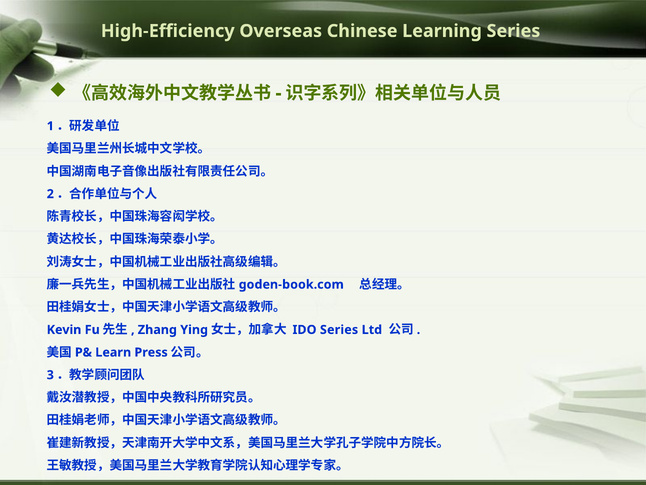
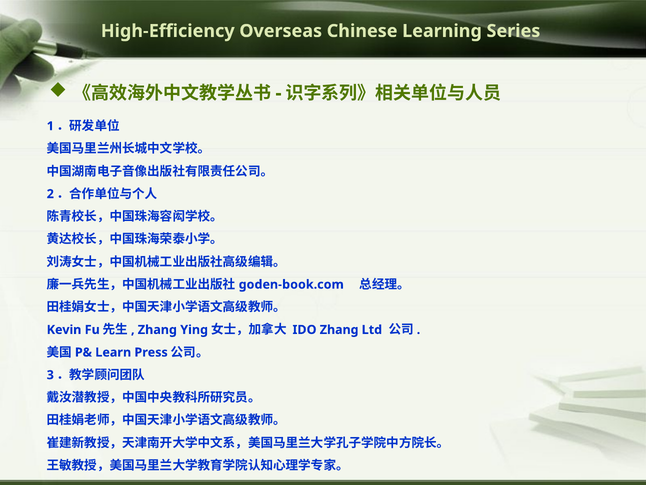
IDO Series: Series -> Zhang
